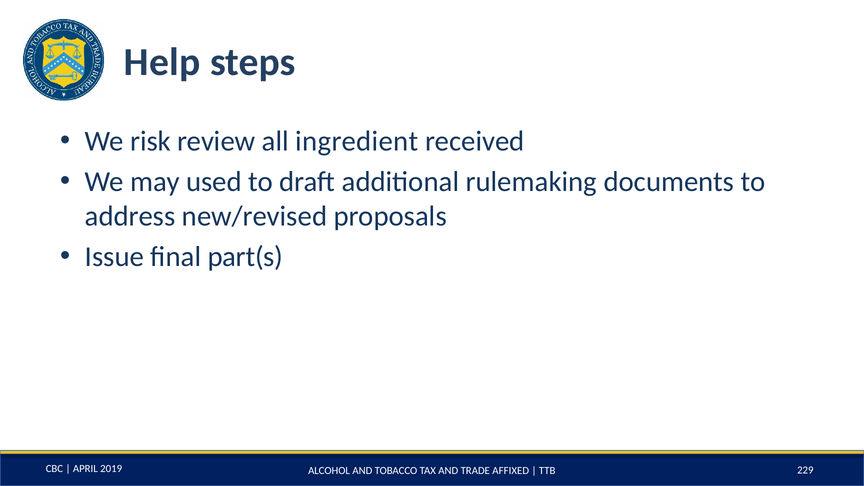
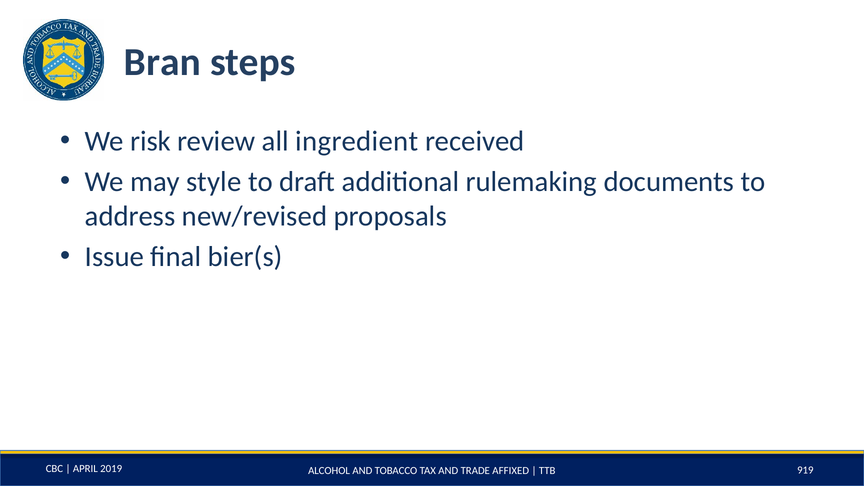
Help: Help -> Bran
used: used -> style
part(s: part(s -> bier(s
229: 229 -> 919
